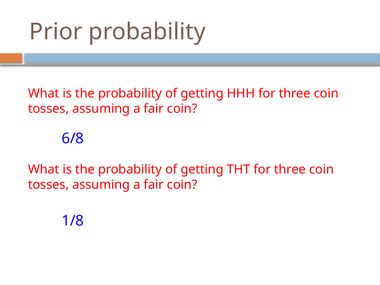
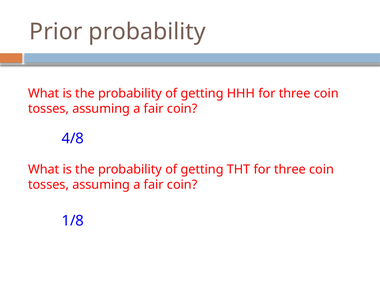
6/8: 6/8 -> 4/8
